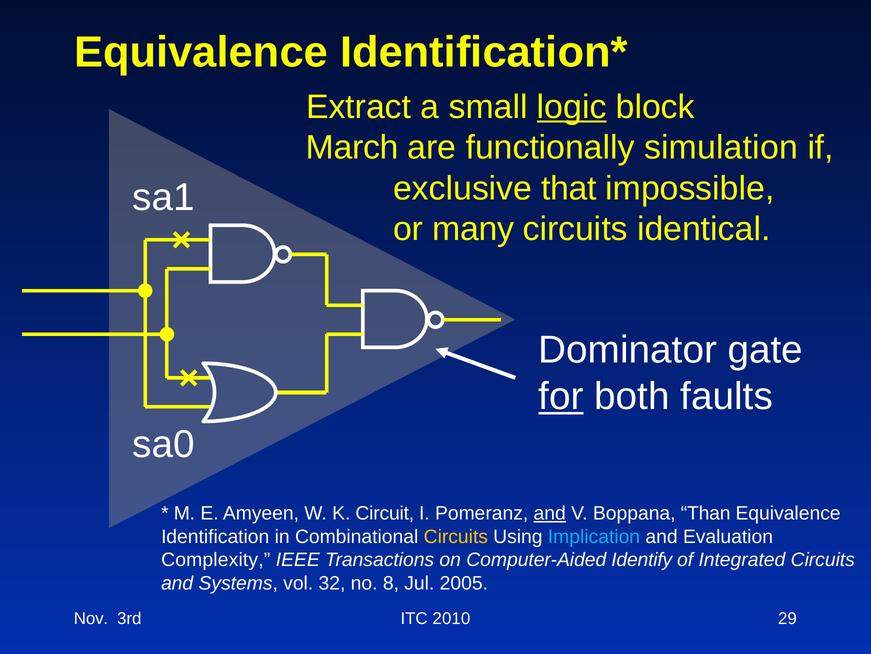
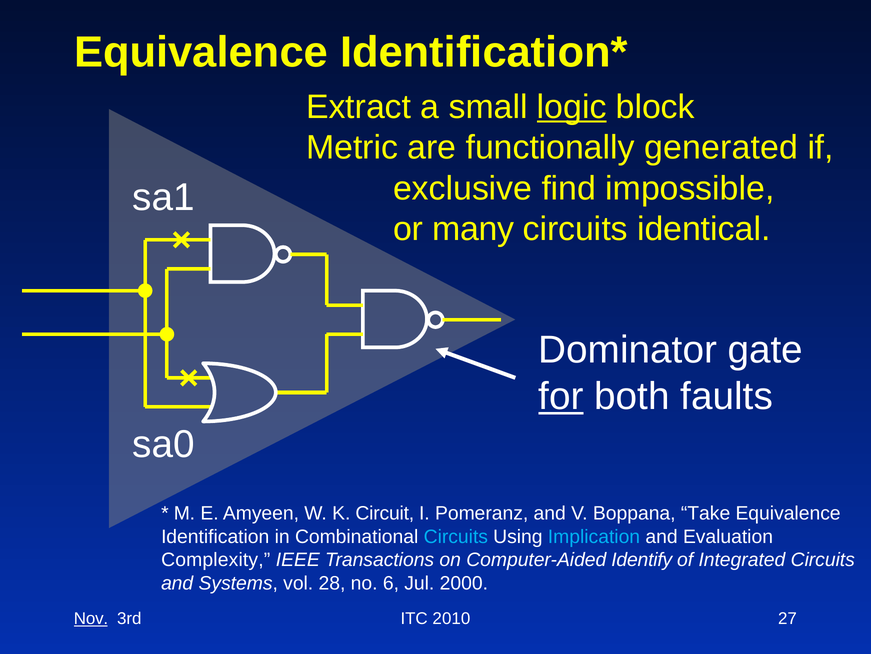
March: March -> Metric
simulation: simulation -> generated
that: that -> find
and at (550, 513) underline: present -> none
Than: Than -> Take
Circuits at (456, 536) colour: yellow -> light blue
32: 32 -> 28
8: 8 -> 6
2005: 2005 -> 2000
Nov underline: none -> present
29: 29 -> 27
